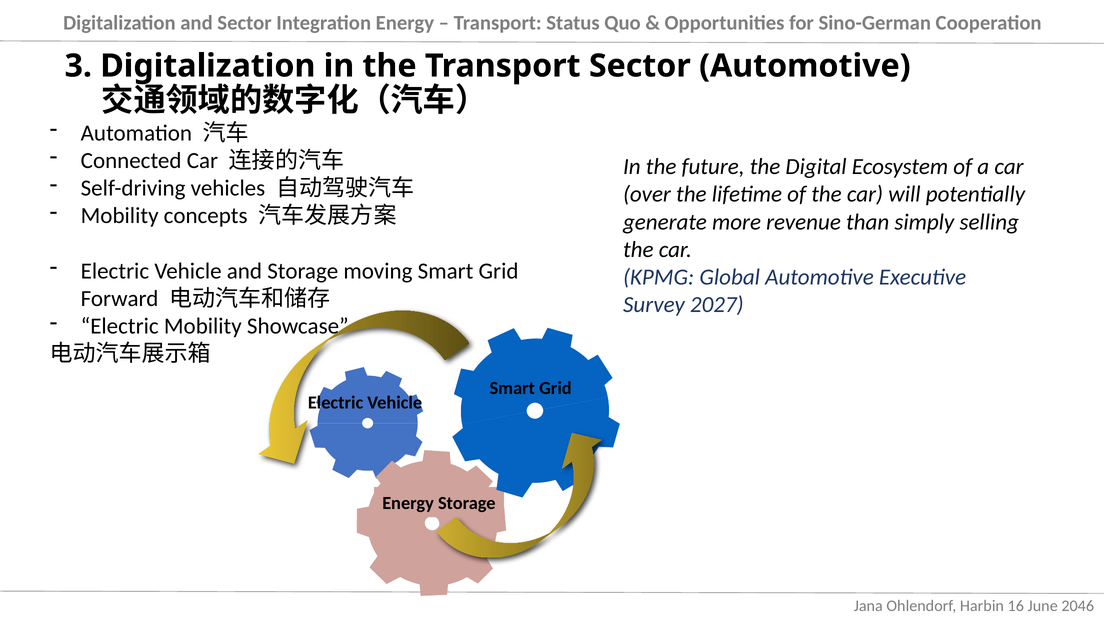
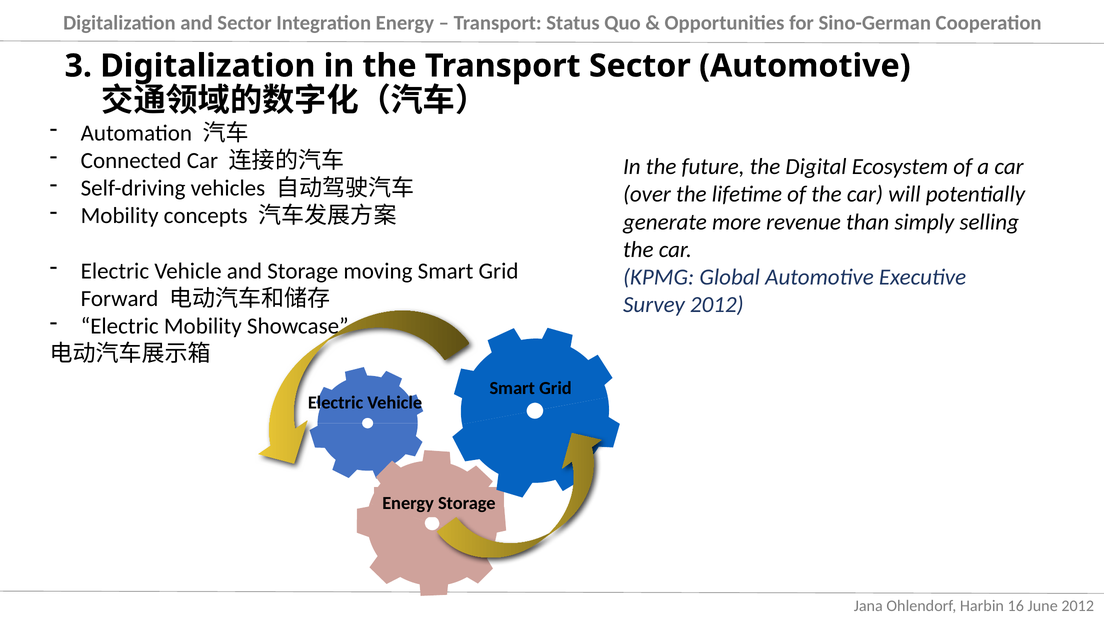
Survey 2027: 2027 -> 2012
June 2046: 2046 -> 2012
